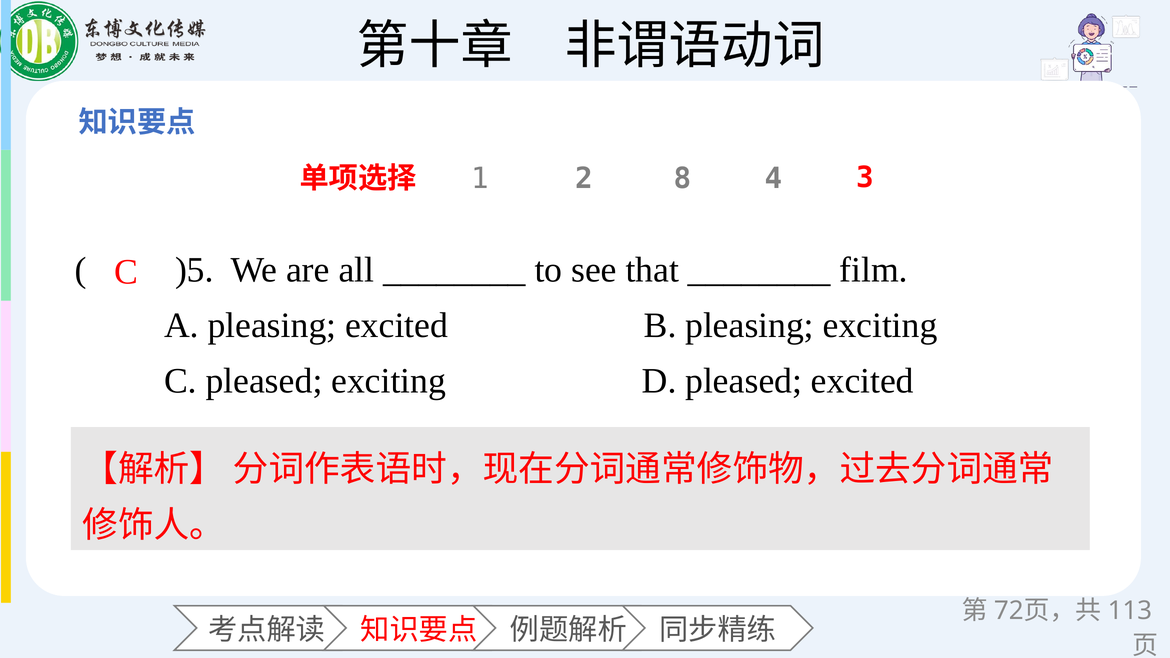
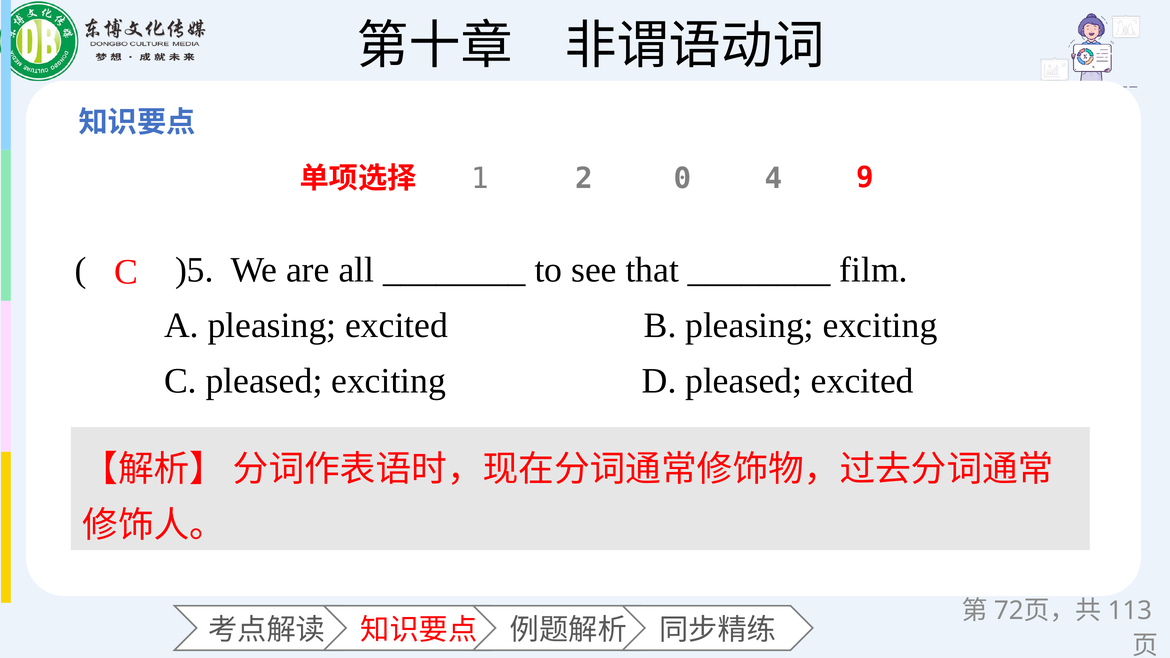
8: 8 -> 0
3: 3 -> 9
